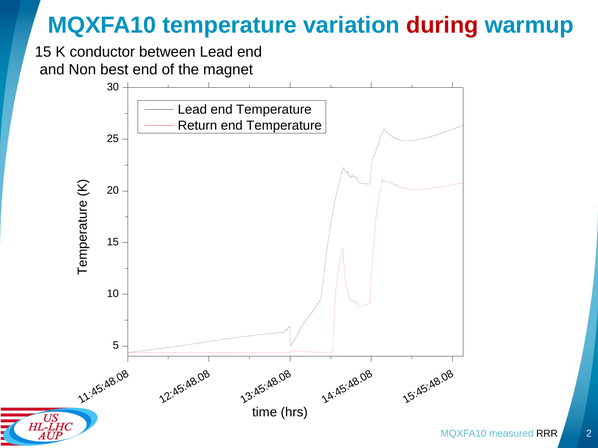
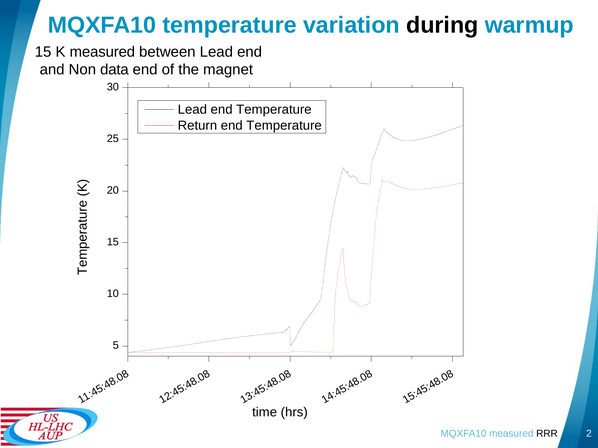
during colour: red -> black
K conductor: conductor -> measured
best: best -> data
